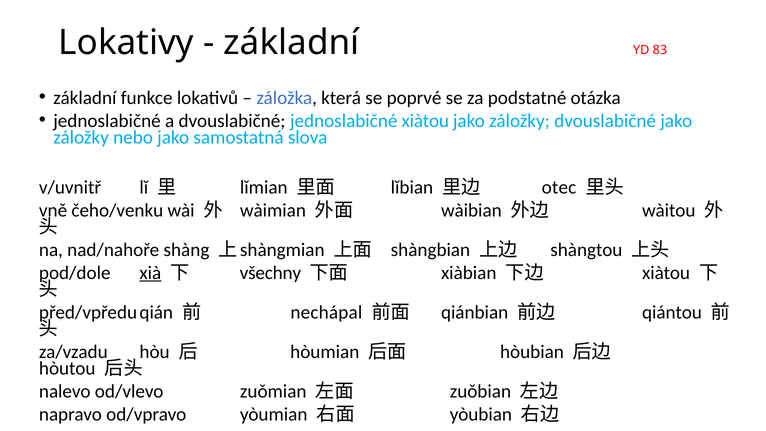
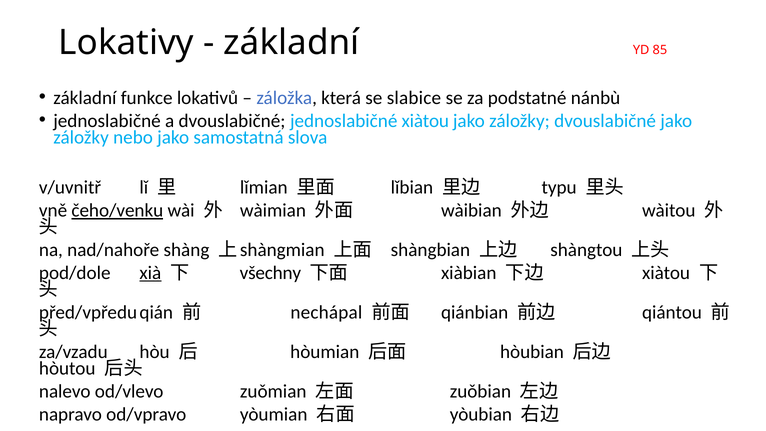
83: 83 -> 85
poprvé: poprvé -> slabice
otázka: otázka -> nánbù
otec: otec -> typu
čeho/venku underline: none -> present
